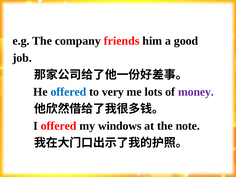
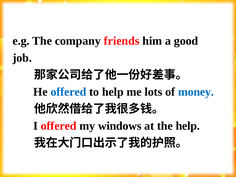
to very: very -> help
money colour: purple -> blue
the note: note -> help
